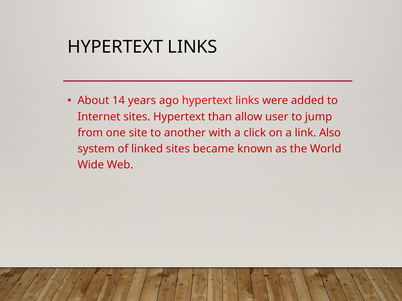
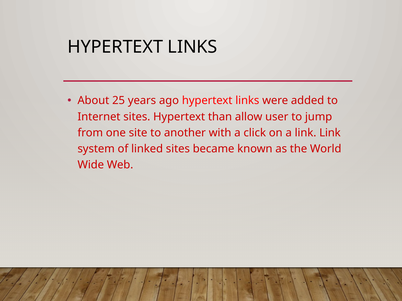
14: 14 -> 25
link Also: Also -> Link
